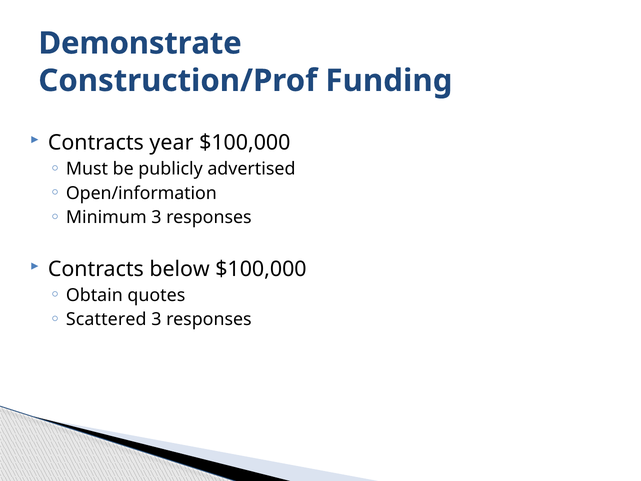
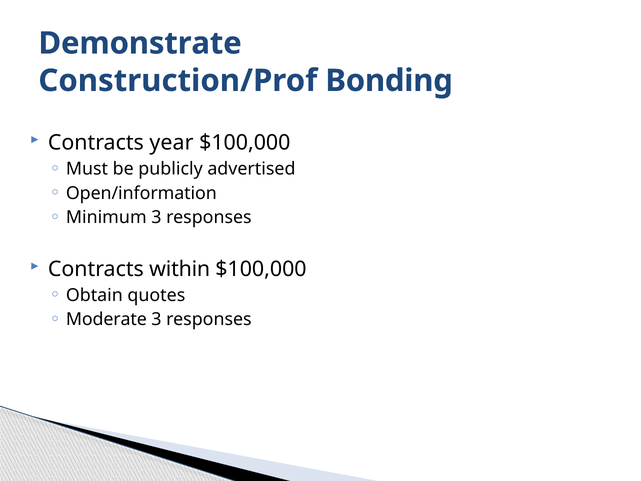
Funding: Funding -> Bonding
below: below -> within
Scattered: Scattered -> Moderate
